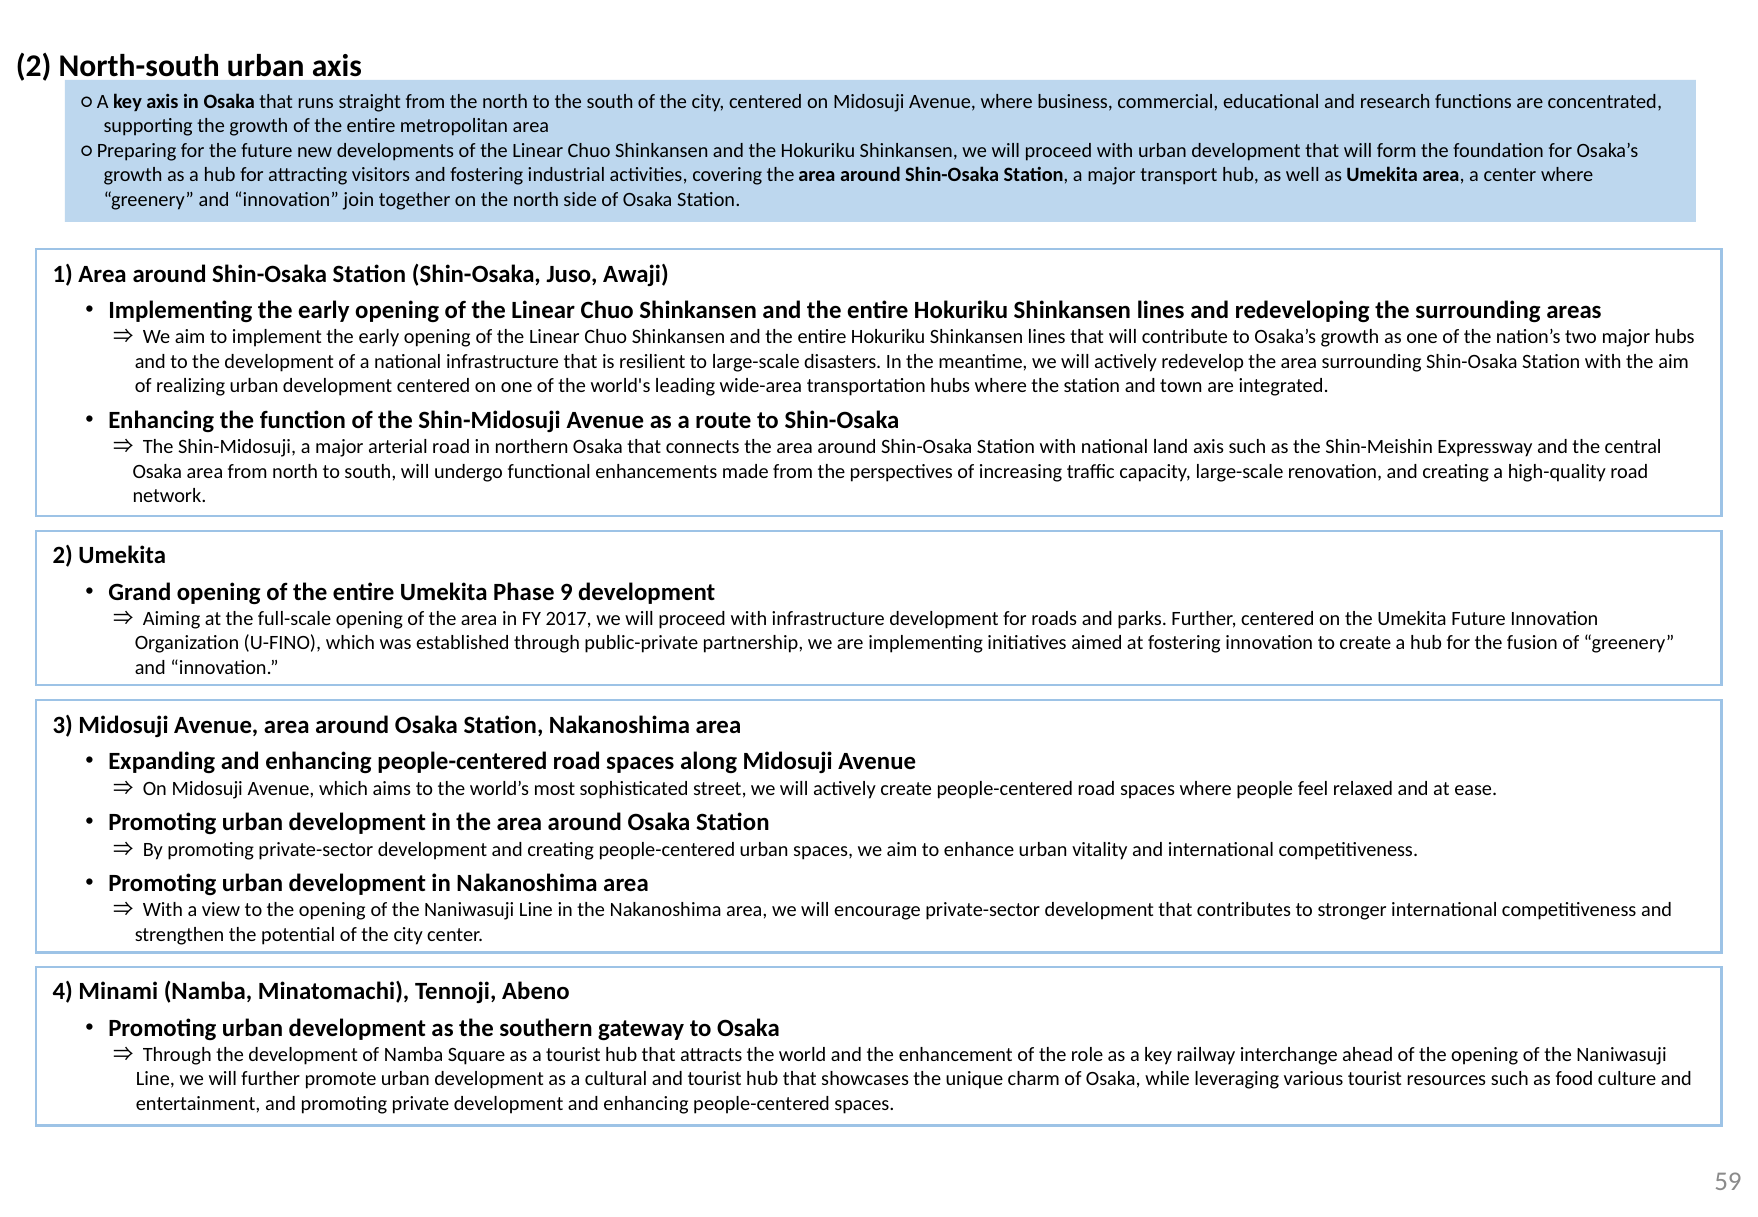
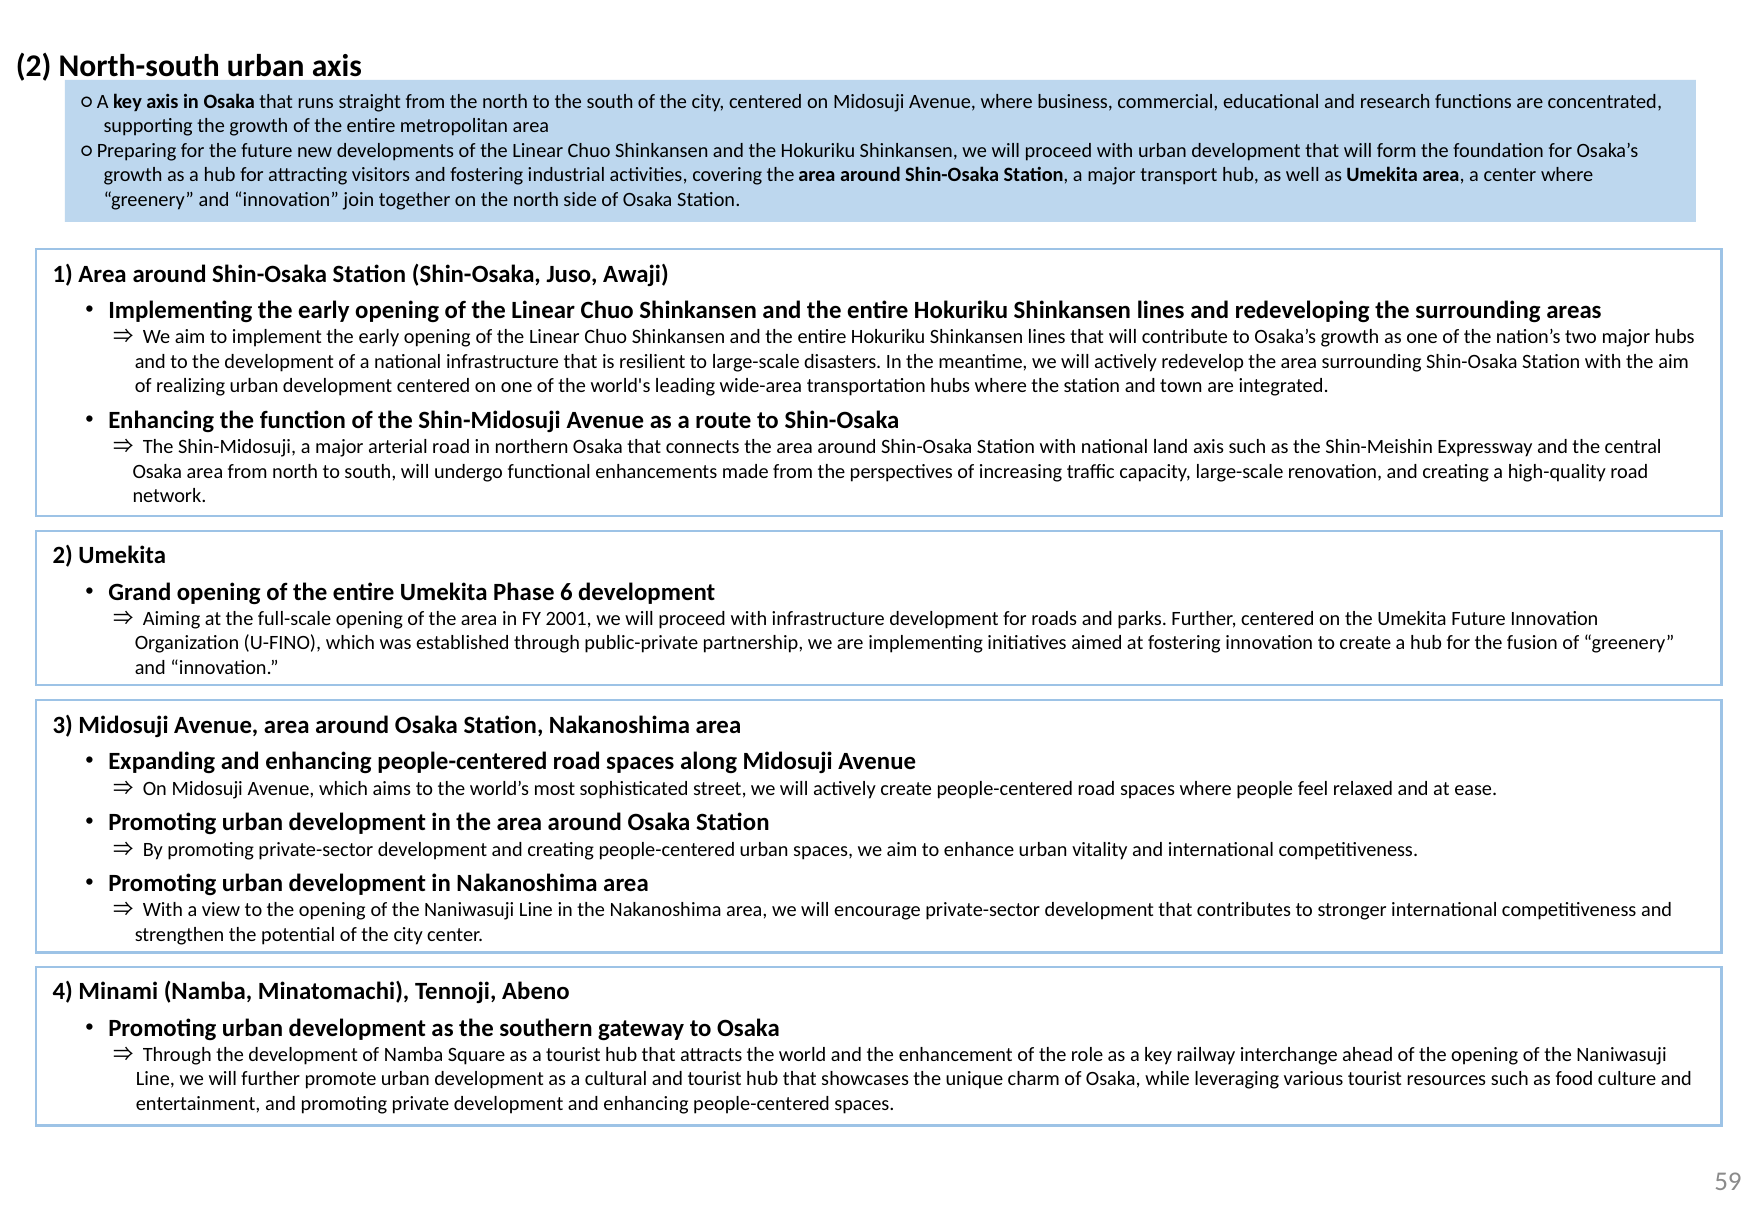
9: 9 -> 6
2017: 2017 -> 2001
